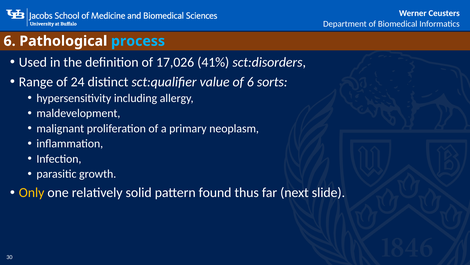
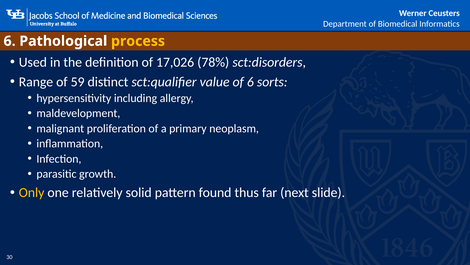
process colour: light blue -> yellow
41%: 41% -> 78%
24: 24 -> 59
